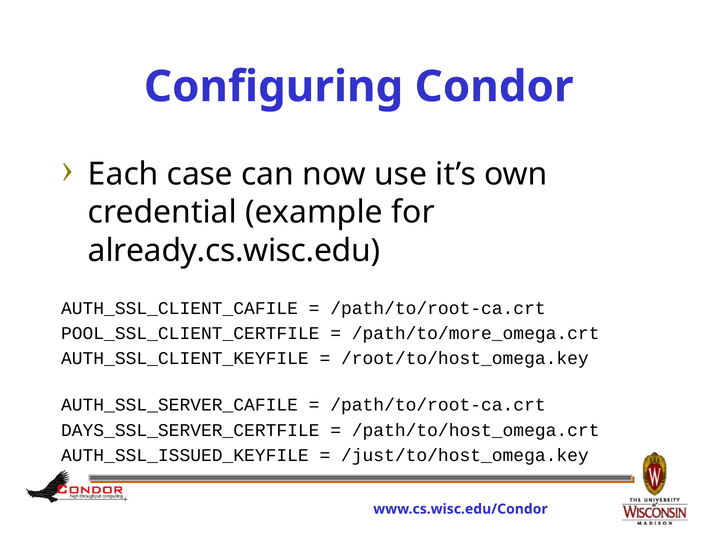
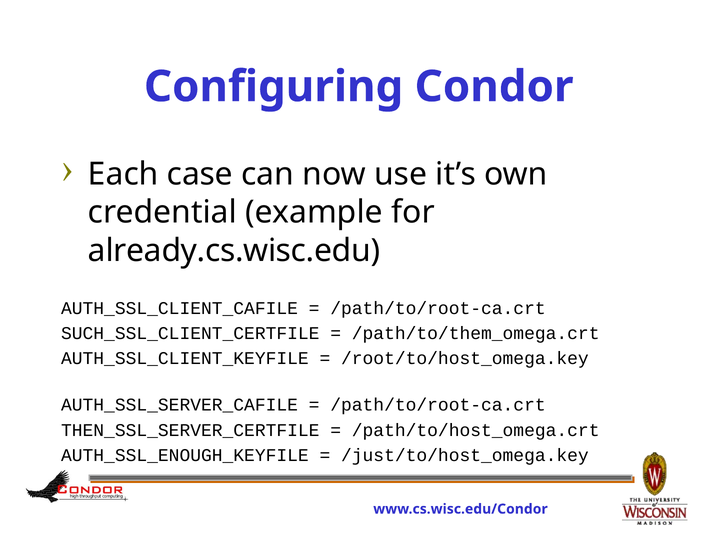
POOL_SSL_CLIENT_CERTFILE: POOL_SSL_CLIENT_CERTFILE -> SUCH_SSL_CLIENT_CERTFILE
/path/to/more_omega.crt: /path/to/more_omega.crt -> /path/to/them_omega.crt
DAYS_SSL_SERVER_CERTFILE: DAYS_SSL_SERVER_CERTFILE -> THEN_SSL_SERVER_CERTFILE
AUTH_SSL_ISSUED_KEYFILE: AUTH_SSL_ISSUED_KEYFILE -> AUTH_SSL_ENOUGH_KEYFILE
